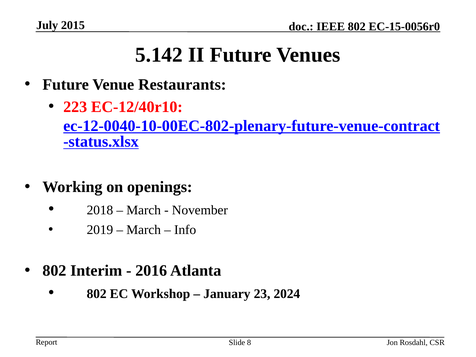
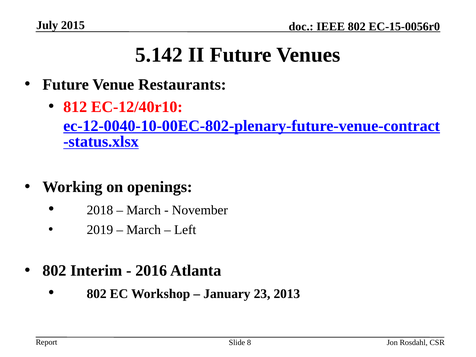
223: 223 -> 812
Info: Info -> Left
2024: 2024 -> 2013
